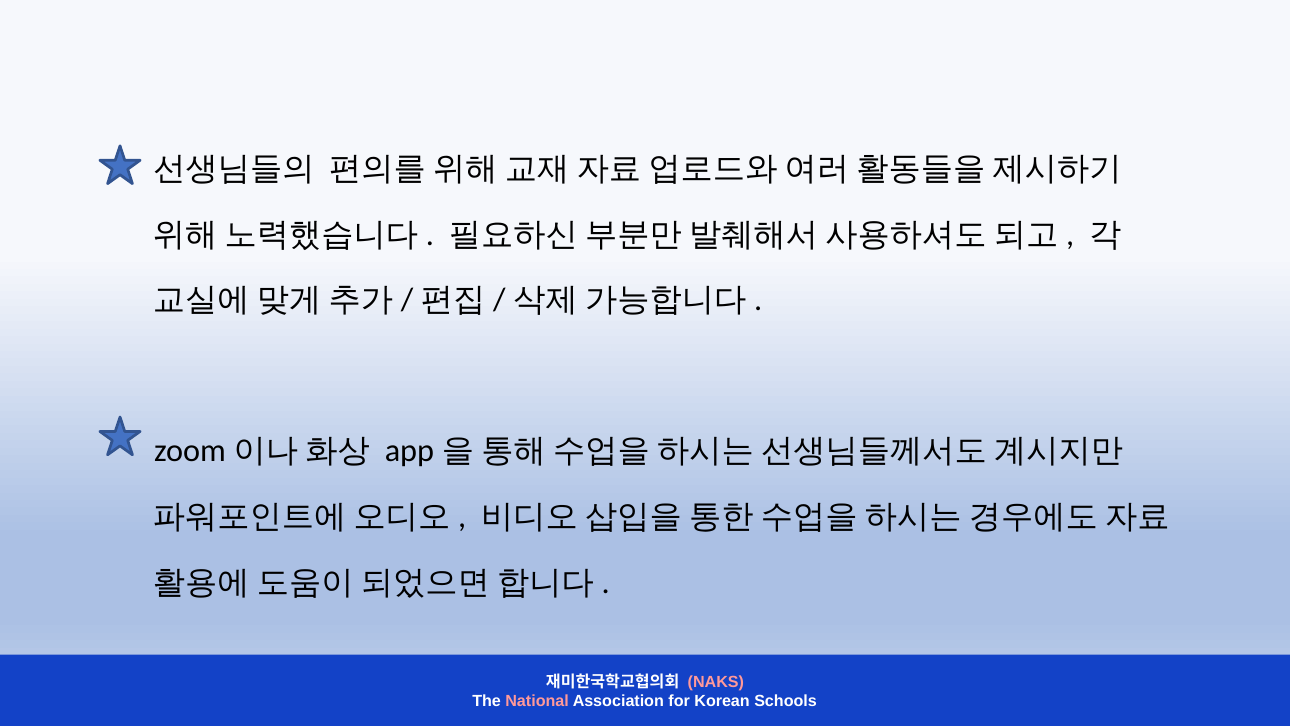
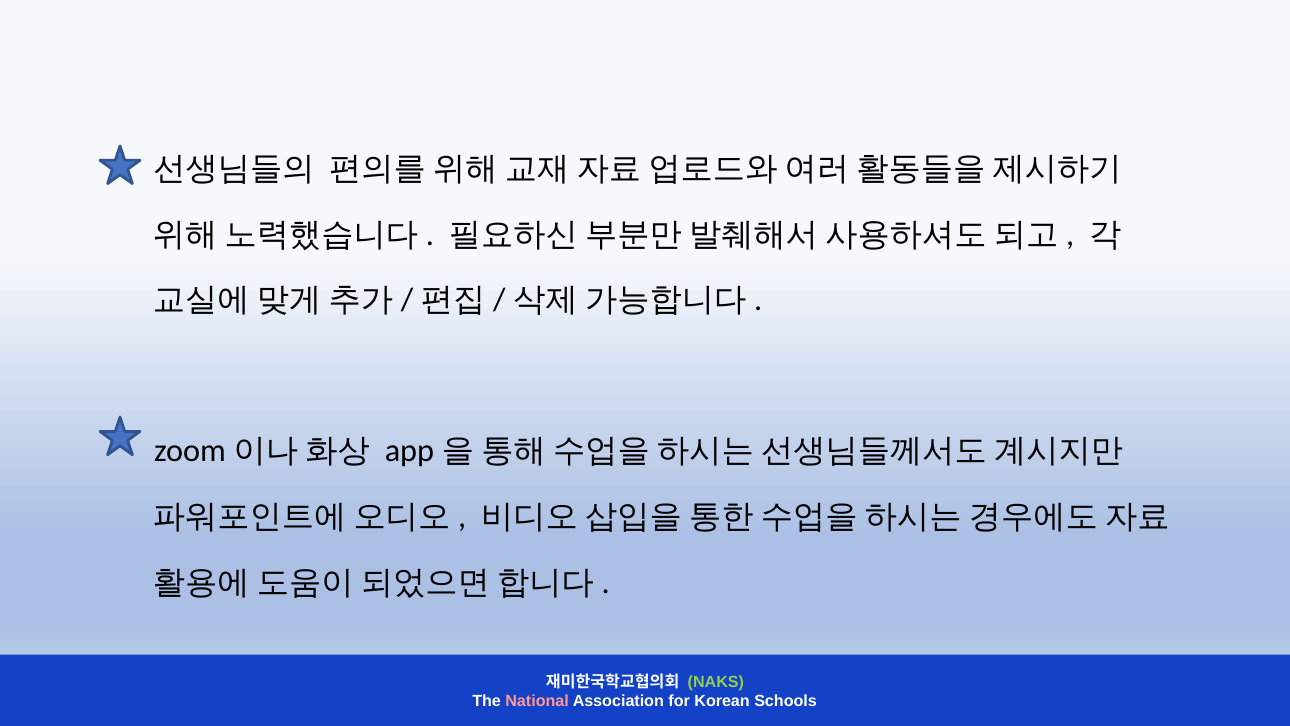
NAKS colour: pink -> light green
